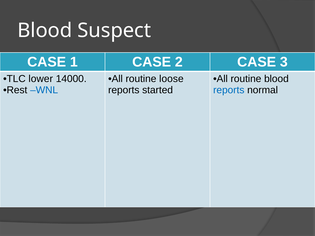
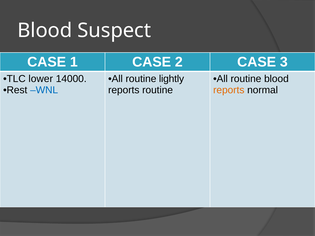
loose: loose -> lightly
reports started: started -> routine
reports at (229, 90) colour: blue -> orange
